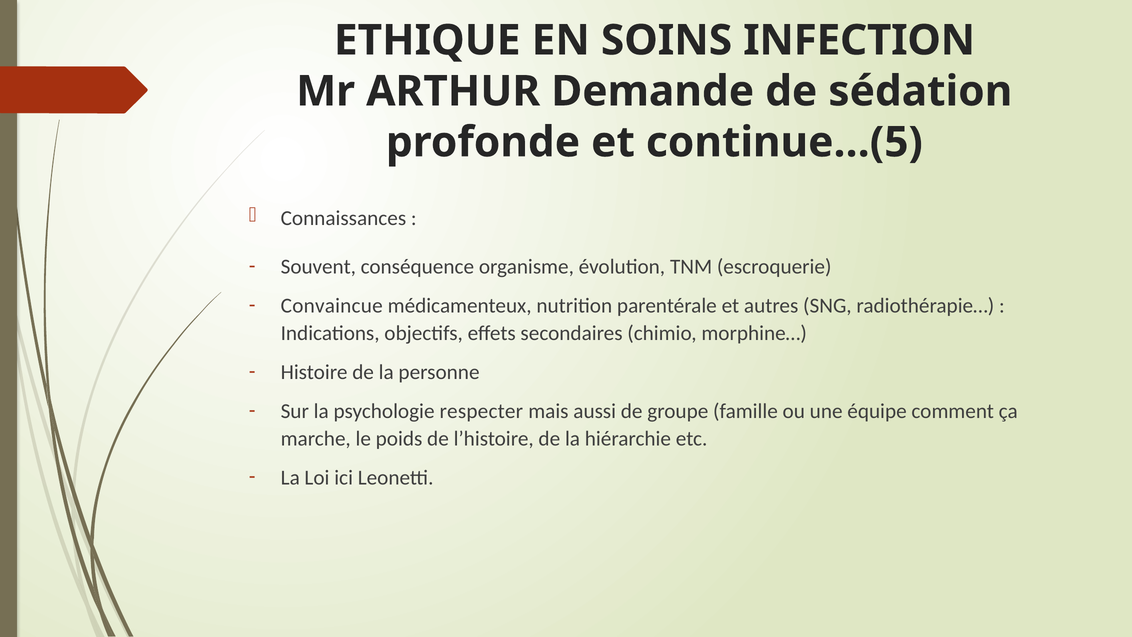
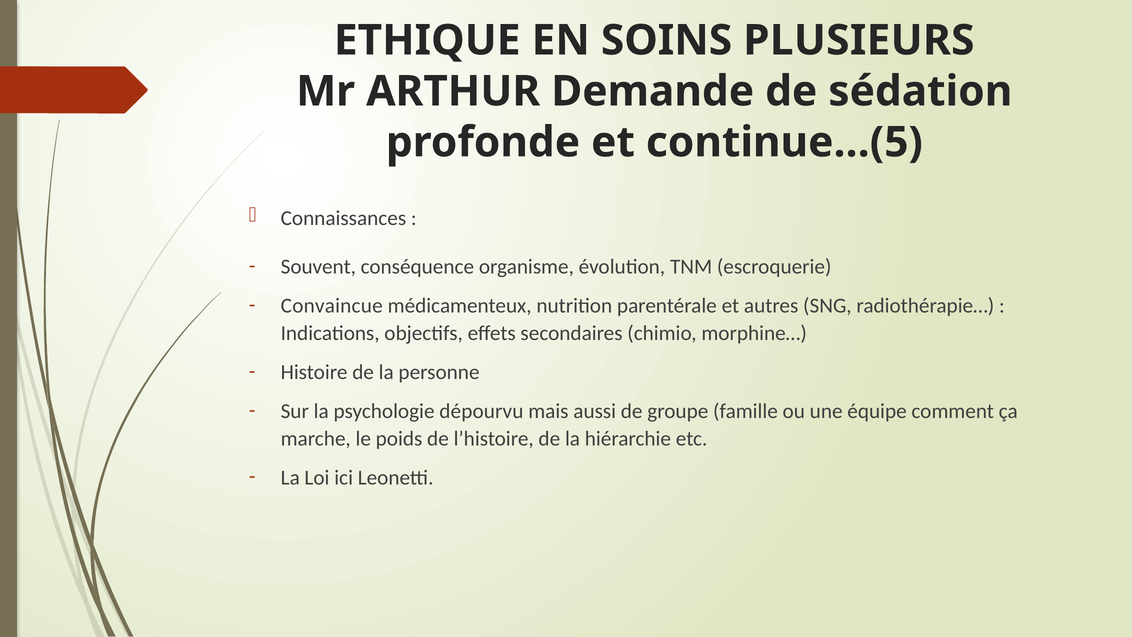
INFECTION: INFECTION -> PLUSIEURS
respecter: respecter -> dépourvu
